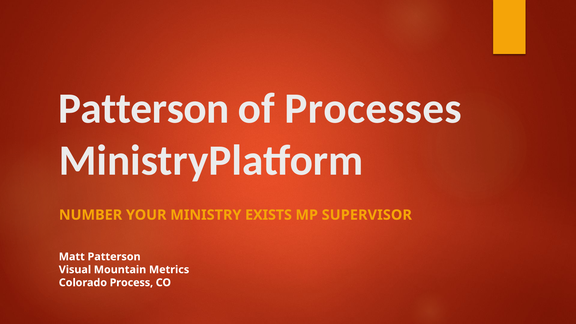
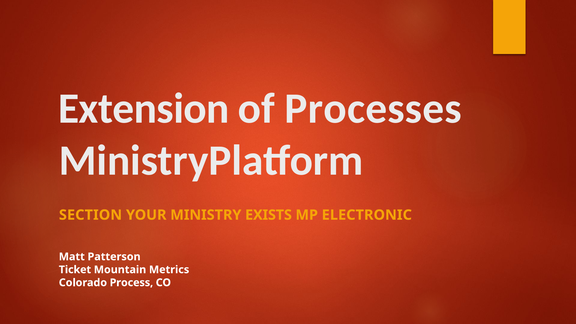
Patterson at (144, 109): Patterson -> Extension
NUMBER: NUMBER -> SECTION
SUPERVISOR: SUPERVISOR -> ELECTRONIC
Visual: Visual -> Ticket
